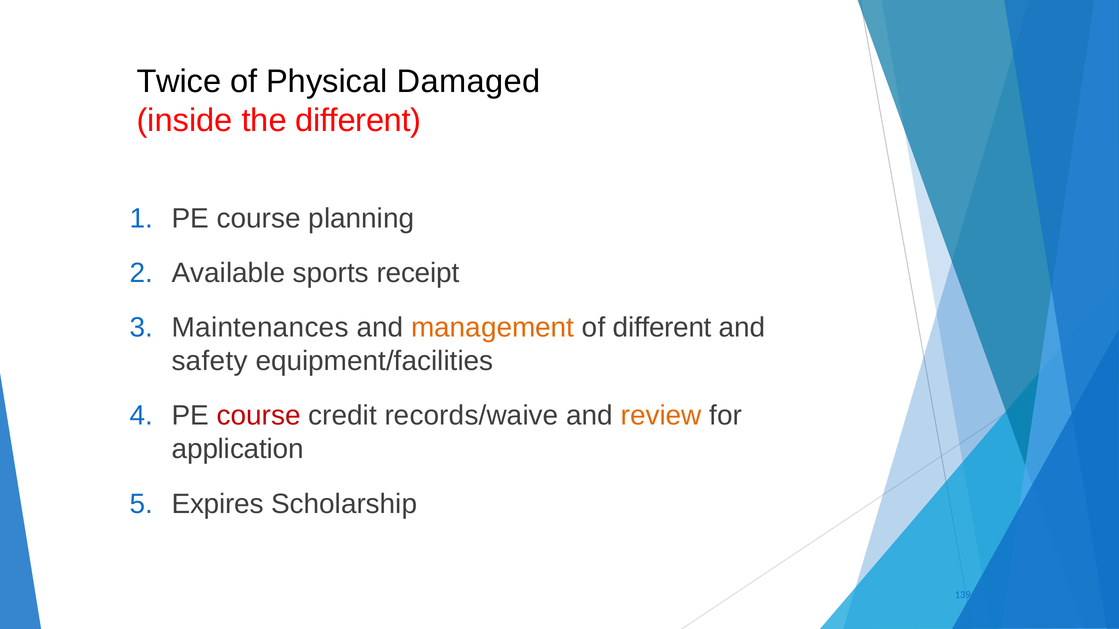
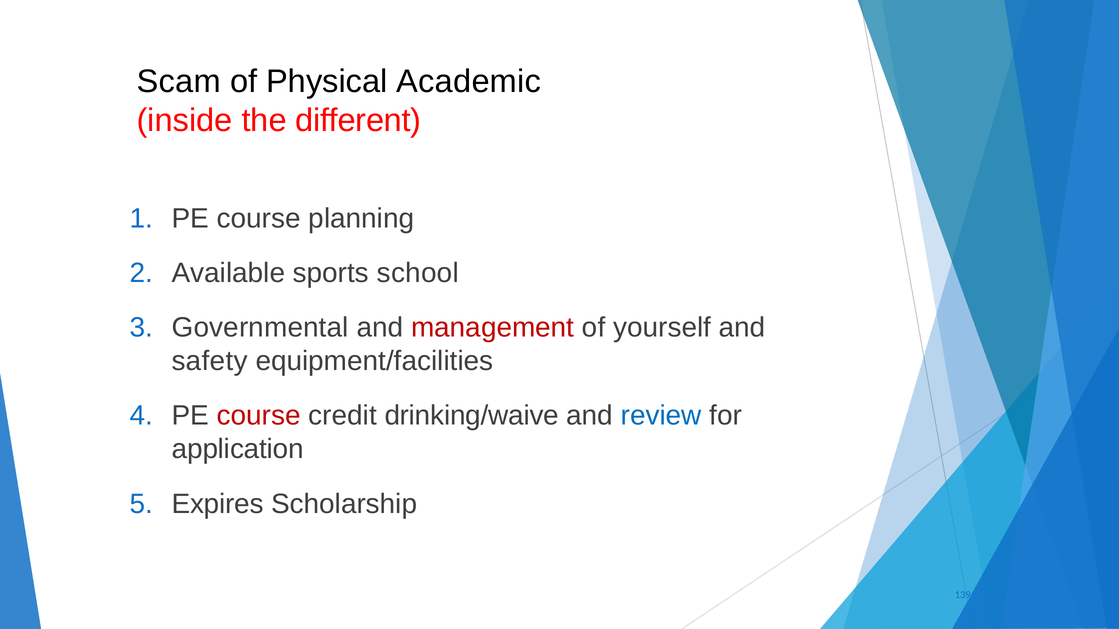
Twice: Twice -> Scam
Damaged: Damaged -> Academic
receipt: receipt -> school
Maintenances: Maintenances -> Governmental
management colour: orange -> red
of different: different -> yourself
records/waive: records/waive -> drinking/waive
review colour: orange -> blue
